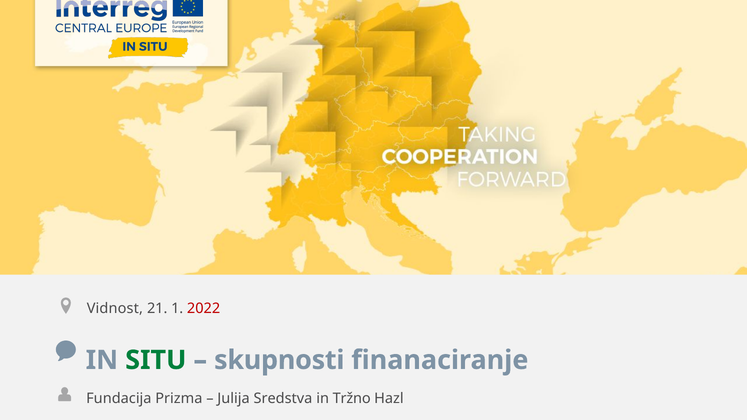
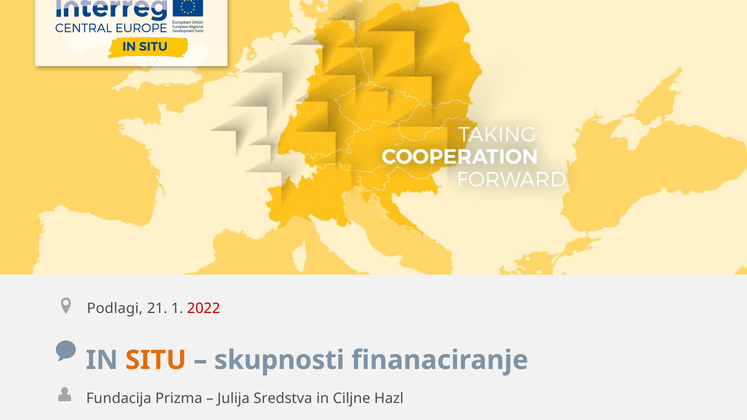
Vidnost: Vidnost -> Podlagi
SITU colour: green -> orange
Tržno: Tržno -> Ciljne
